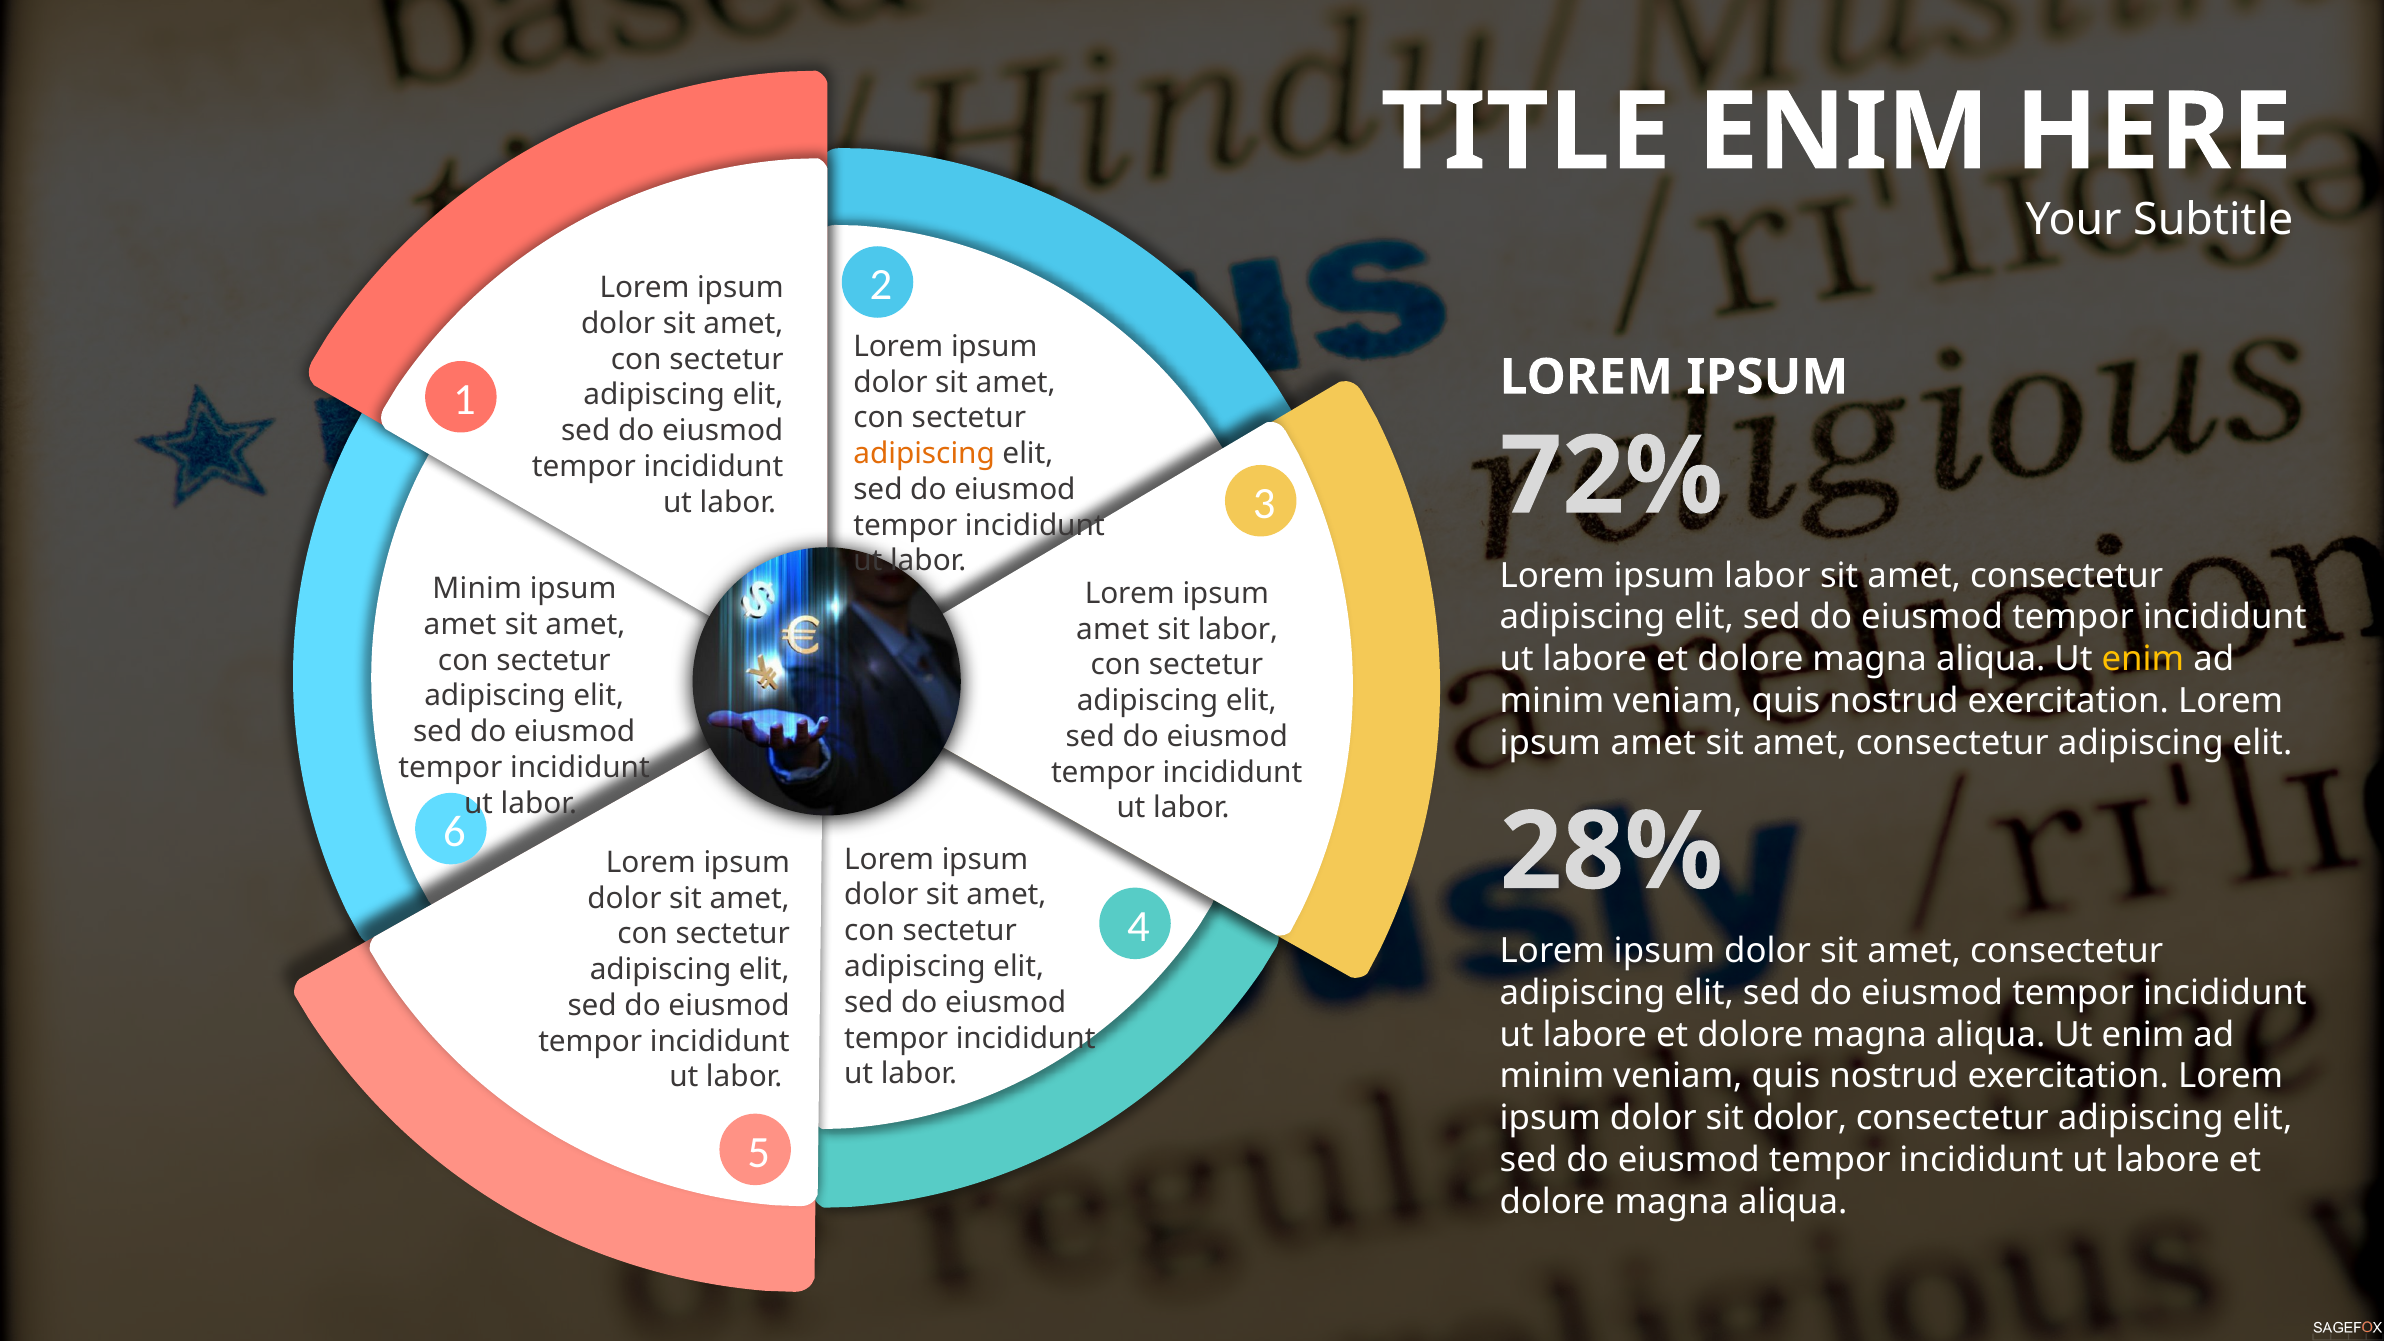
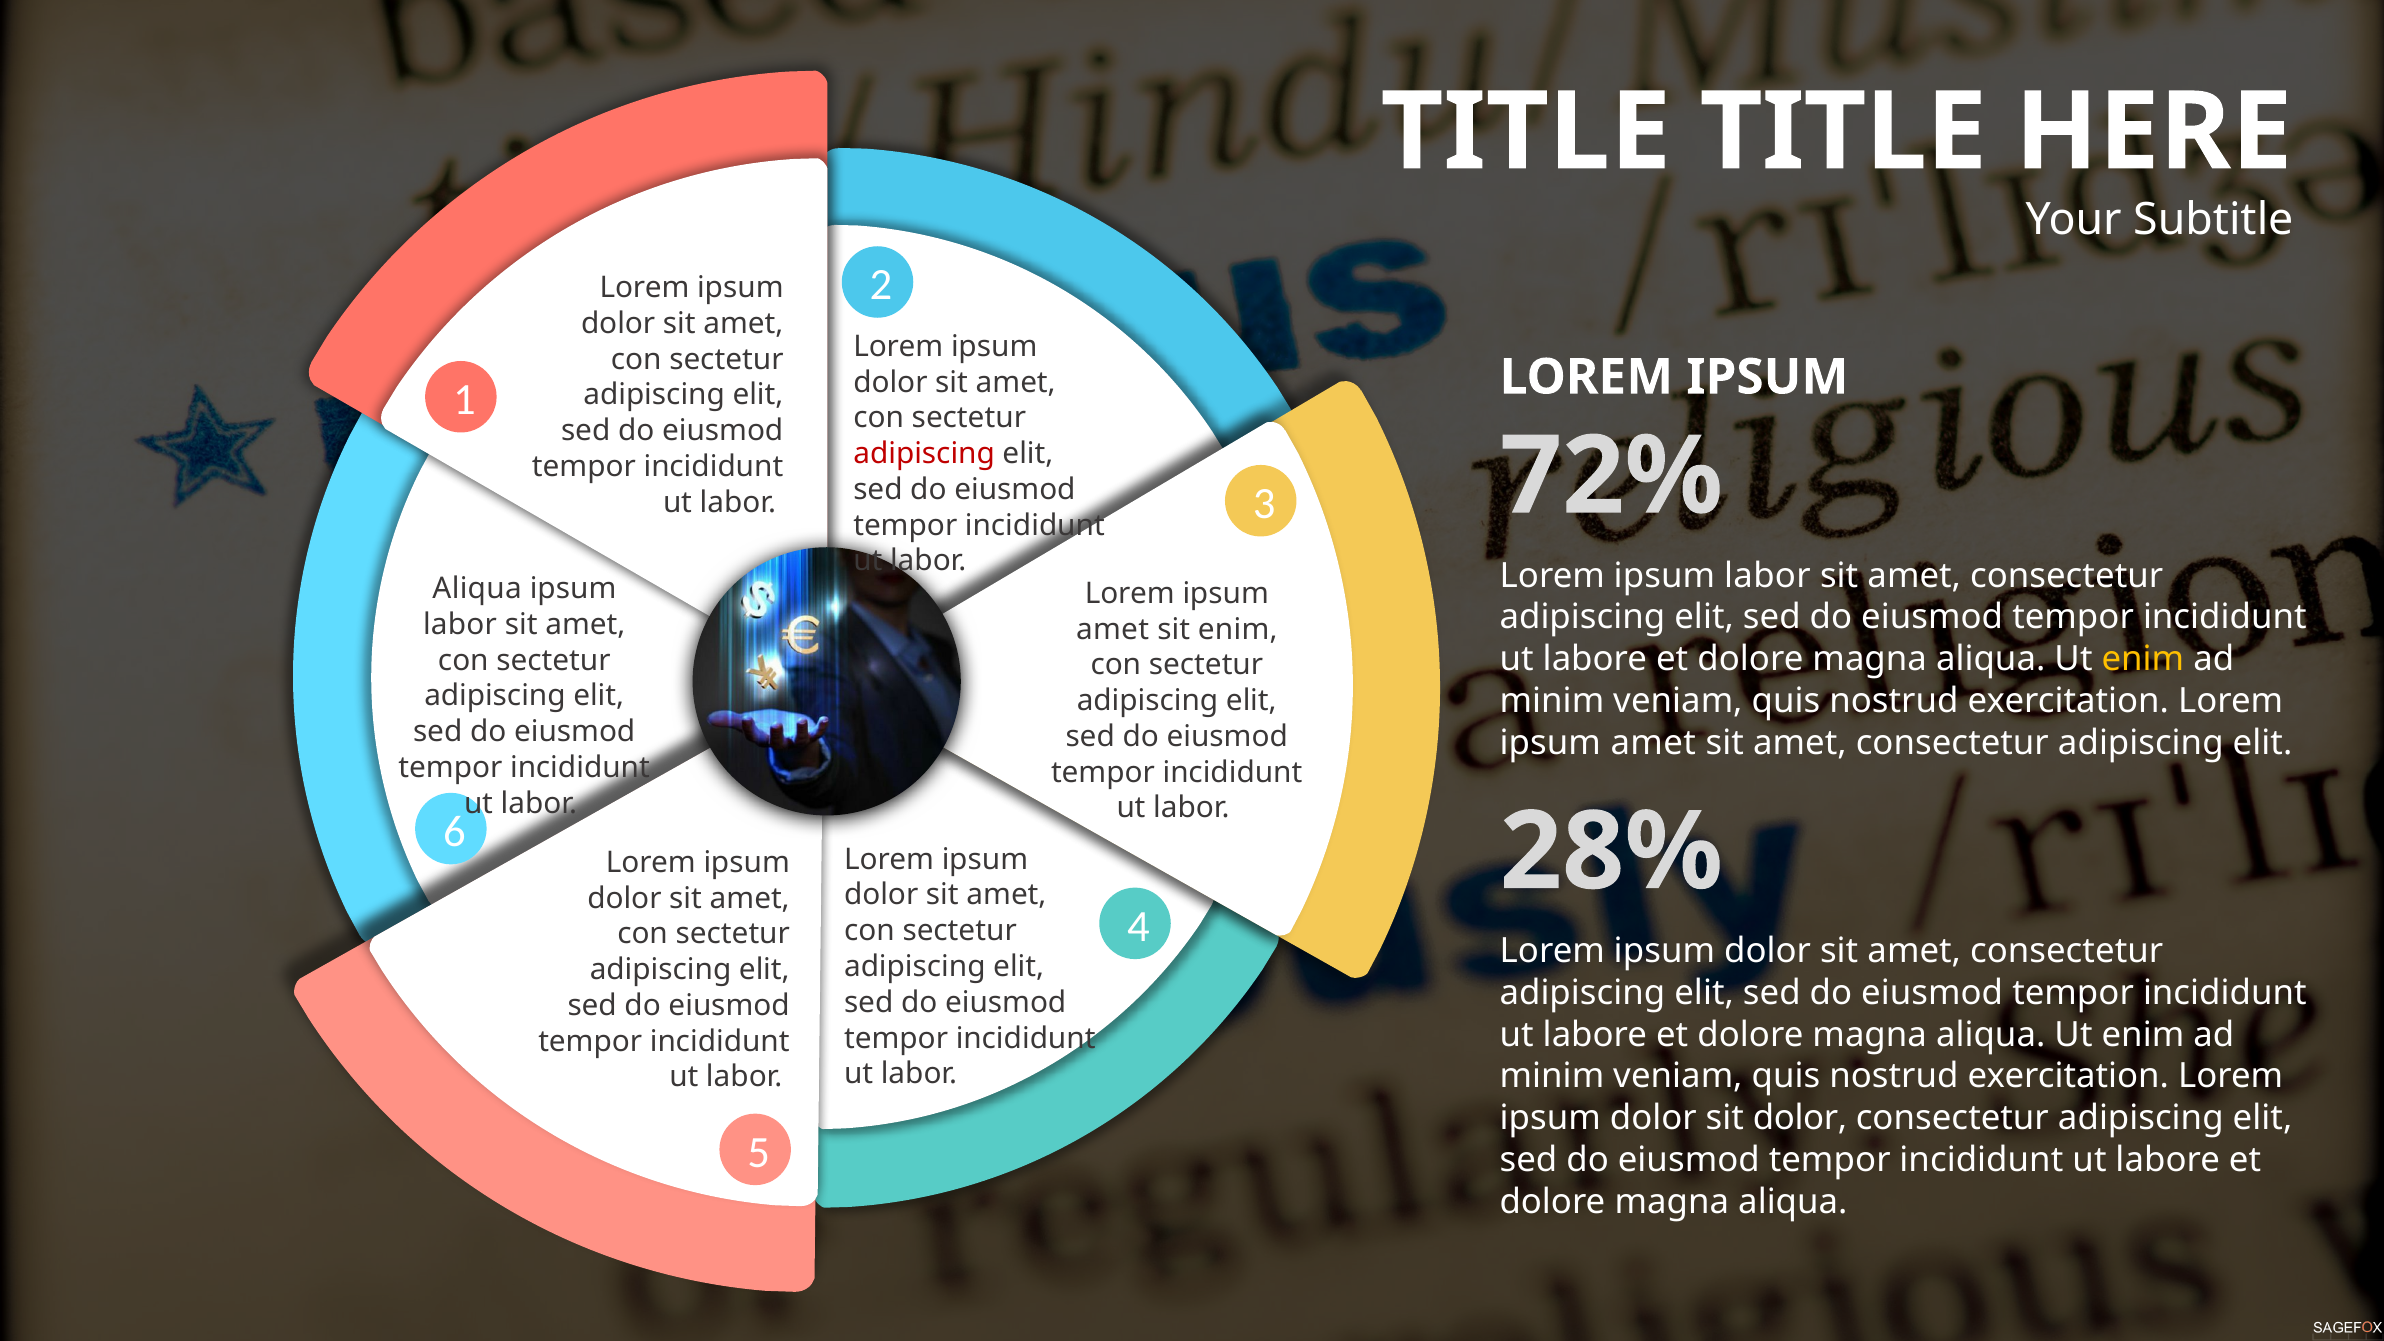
TITLE ENIM: ENIM -> TITLE
adipiscing at (924, 454) colour: orange -> red
Minim at (477, 589): Minim -> Aliqua
amet at (460, 625): amet -> labor
sit labor: labor -> enim
